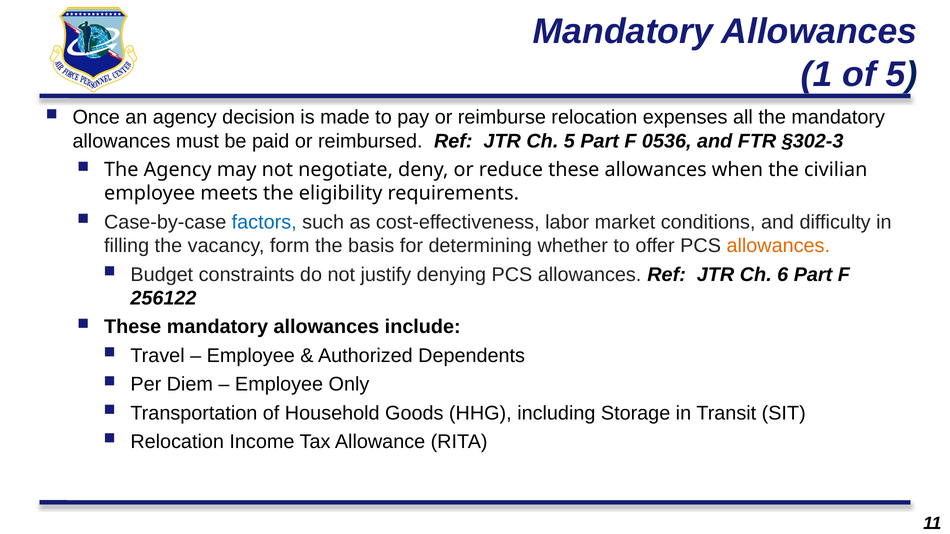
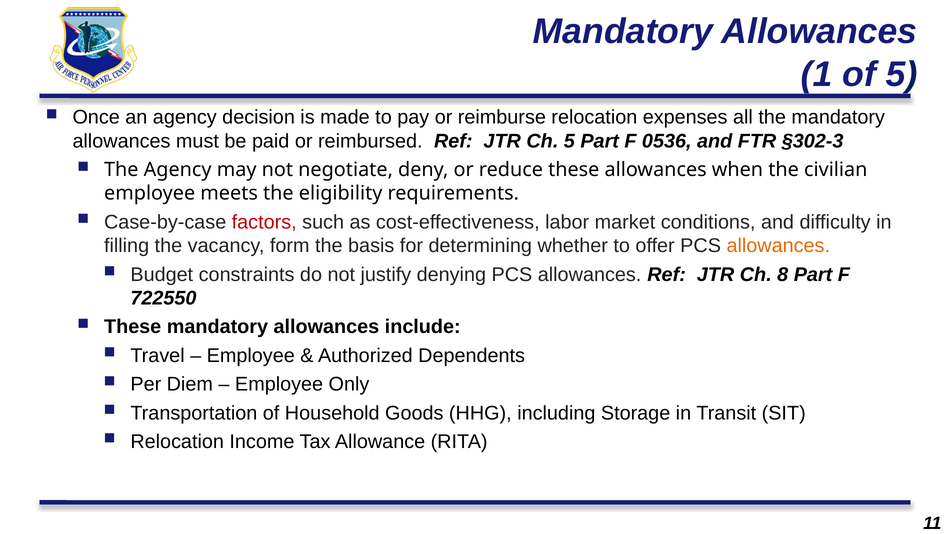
factors colour: blue -> red
6: 6 -> 8
256122: 256122 -> 722550
